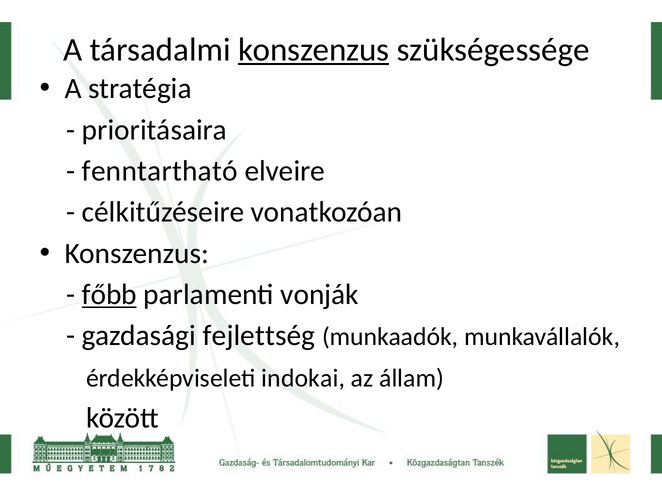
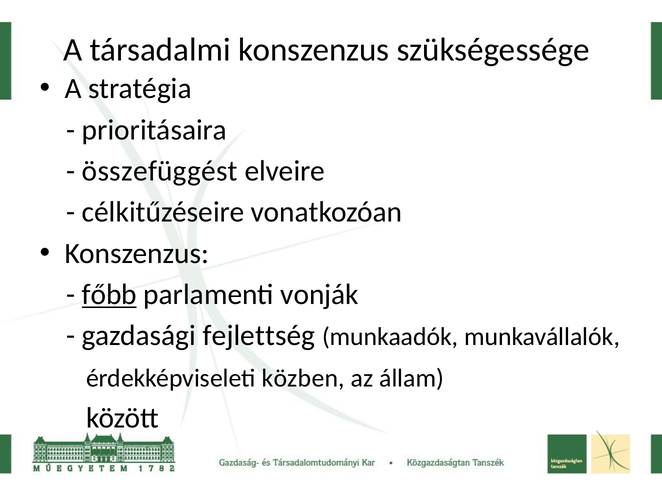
konszenzus at (314, 50) underline: present -> none
fenntartható: fenntartható -> összefüggést
indokai: indokai -> közben
